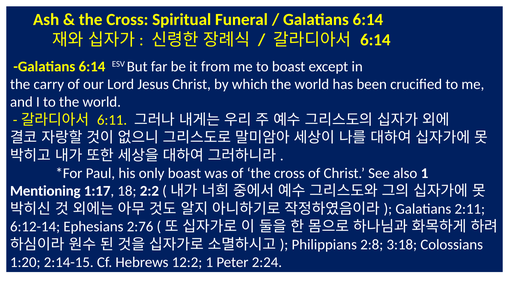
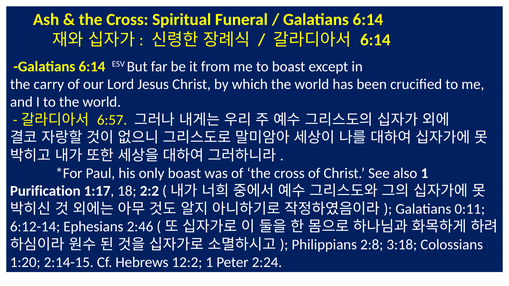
6:11: 6:11 -> 6:57
Mentioning: Mentioning -> Purification
2:11: 2:11 -> 0:11
2:76: 2:76 -> 2:46
